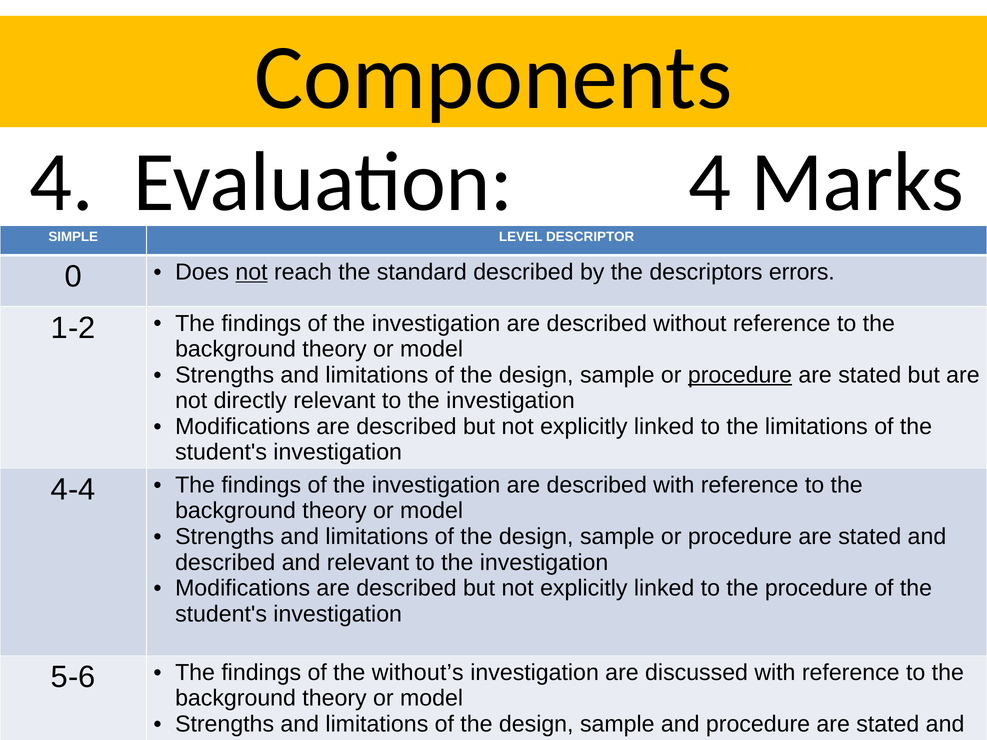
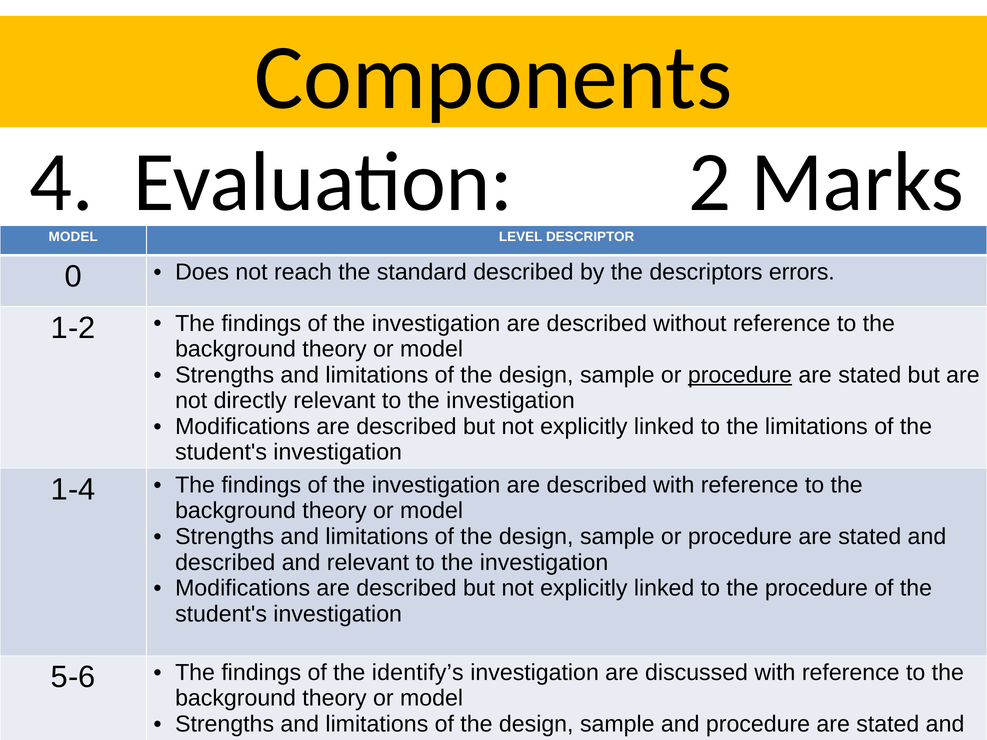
Evaluation 4: 4 -> 2
SIMPLE at (73, 237): SIMPLE -> MODEL
not at (252, 272) underline: present -> none
4-4: 4-4 -> 1-4
without’s: without’s -> identify’s
